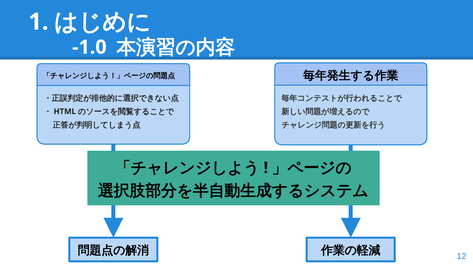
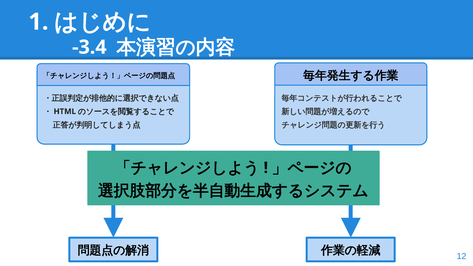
-1.0: -1.0 -> -3.4
